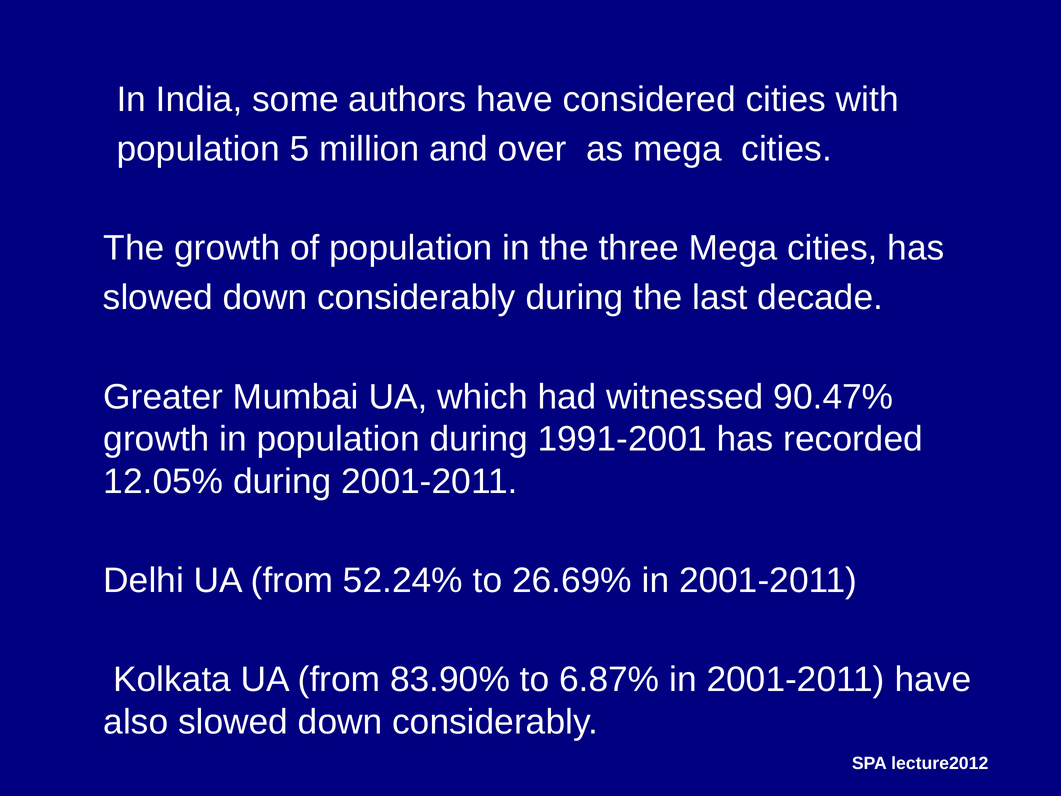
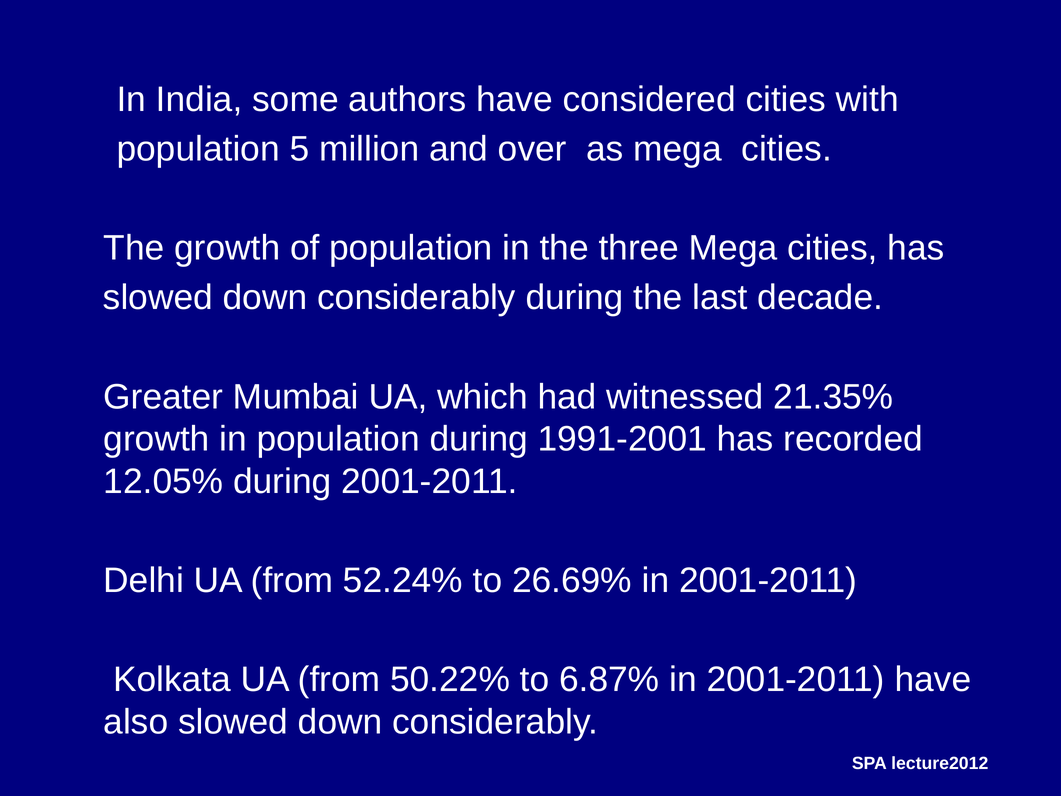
90.47%: 90.47% -> 21.35%
83.90%: 83.90% -> 50.22%
